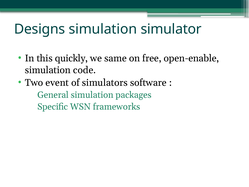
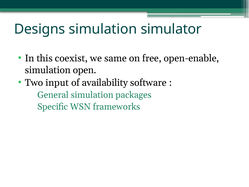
quickly: quickly -> coexist
code: code -> open
event: event -> input
simulators: simulators -> availability
